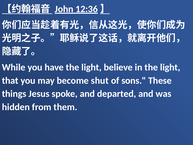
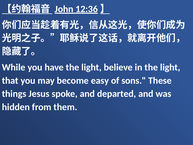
shut: shut -> easy
